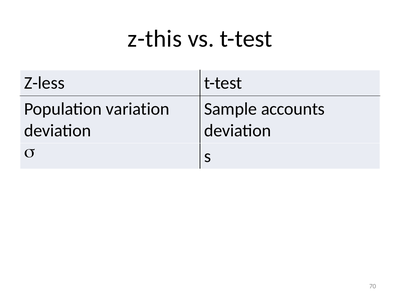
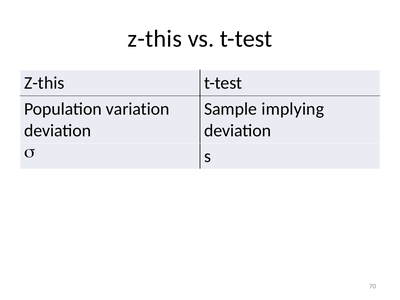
Z-less at (44, 83): Z-less -> Z-this
accounts: accounts -> implying
